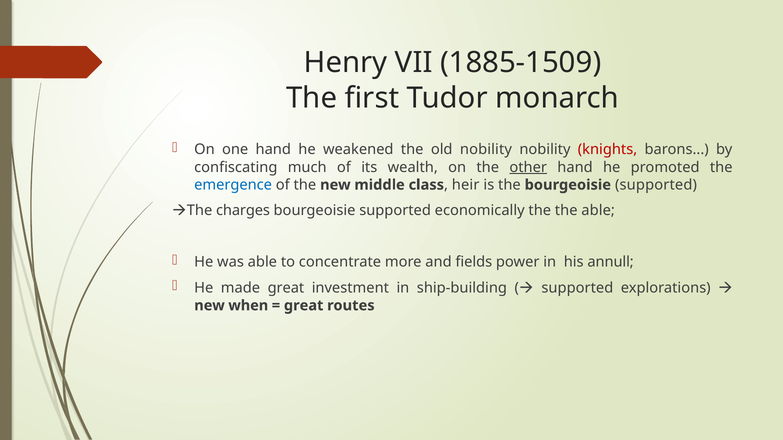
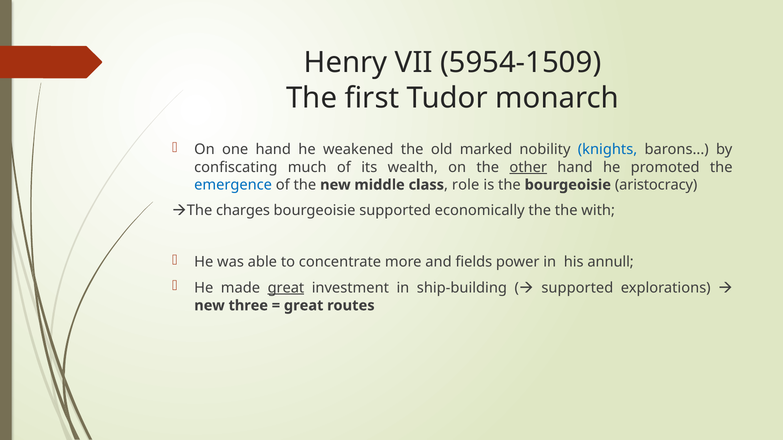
1885-1509: 1885-1509 -> 5954-1509
old nobility: nobility -> marked
knights colour: red -> blue
heir: heir -> role
the bourgeoisie supported: supported -> aristocracy
the able: able -> with
great at (286, 288) underline: none -> present
when: when -> three
